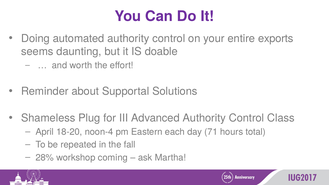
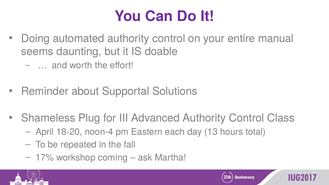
exports: exports -> manual
71: 71 -> 13
28%: 28% -> 17%
